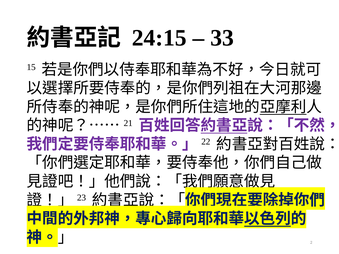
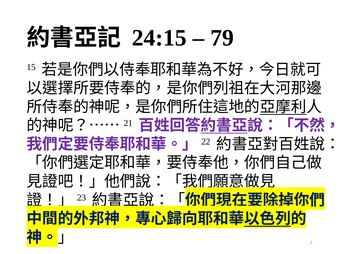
33: 33 -> 79
